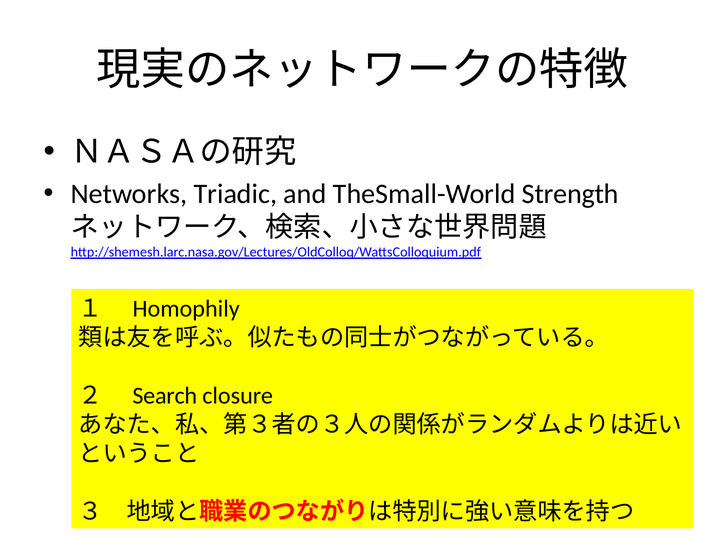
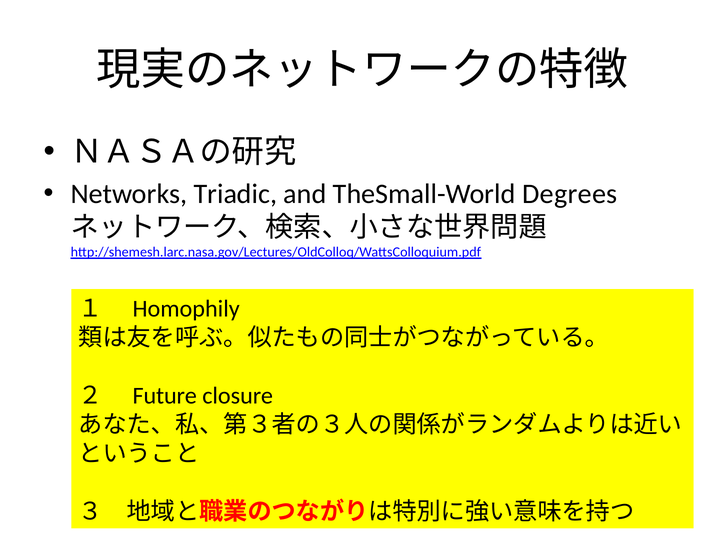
Strength: Strength -> Degrees
Search: Search -> Future
